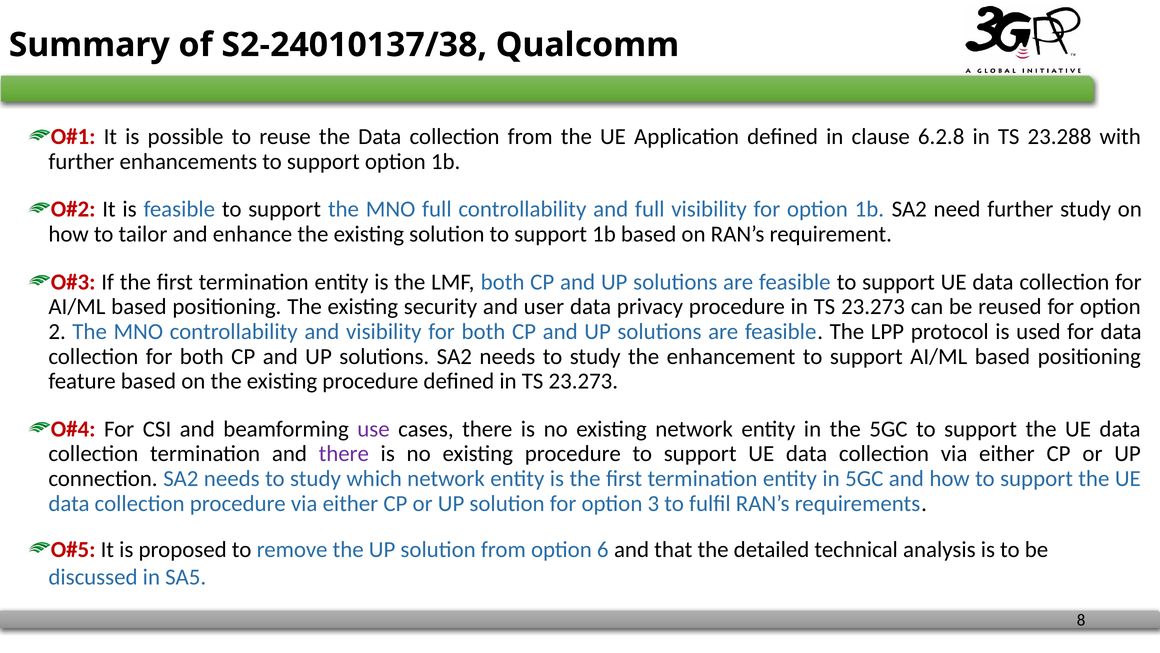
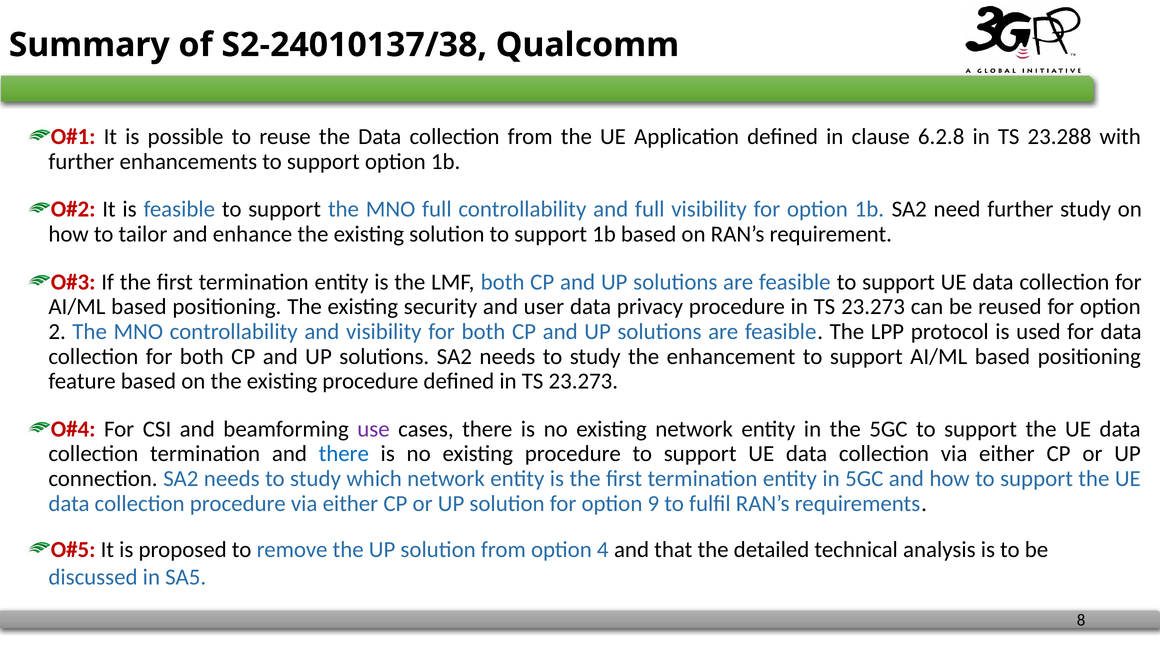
there at (344, 454) colour: purple -> blue
3: 3 -> 9
6: 6 -> 4
